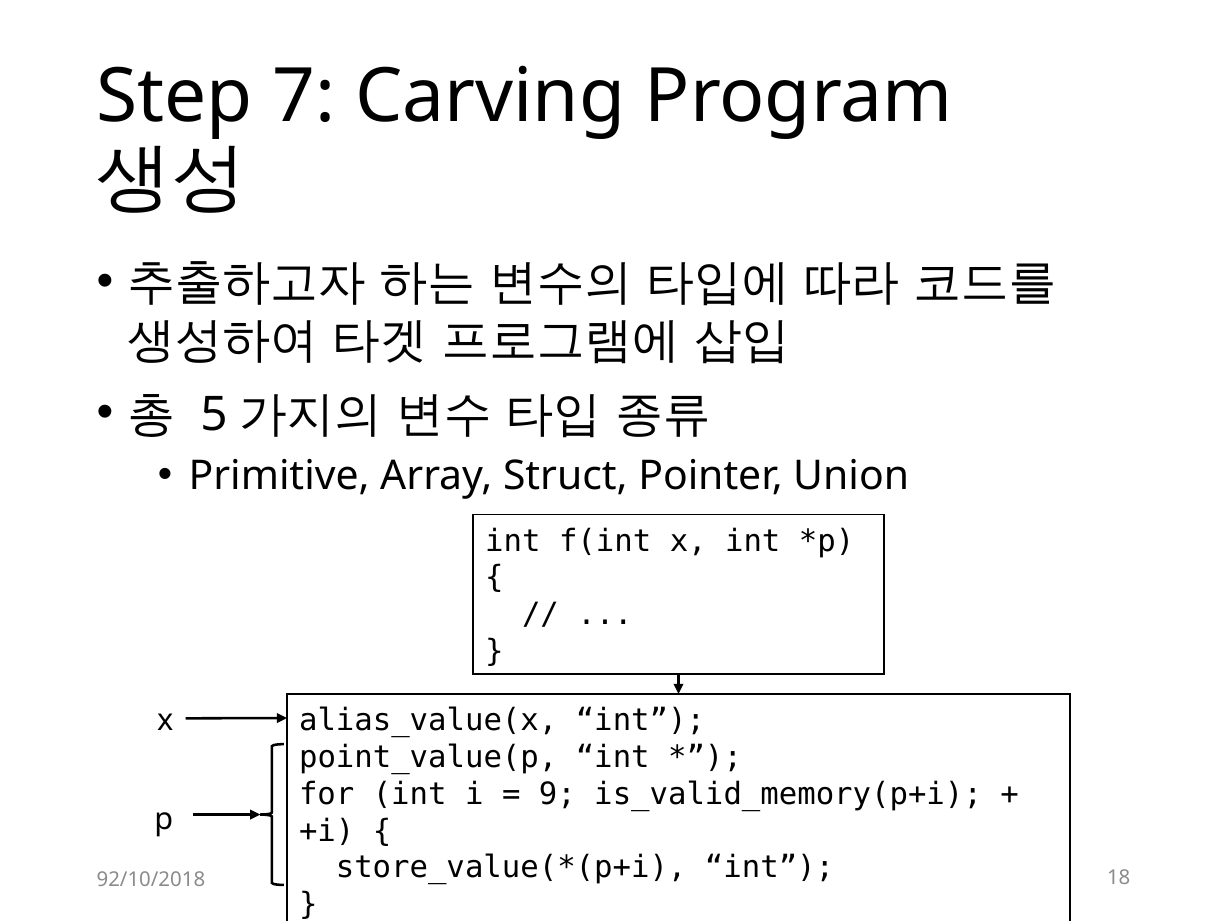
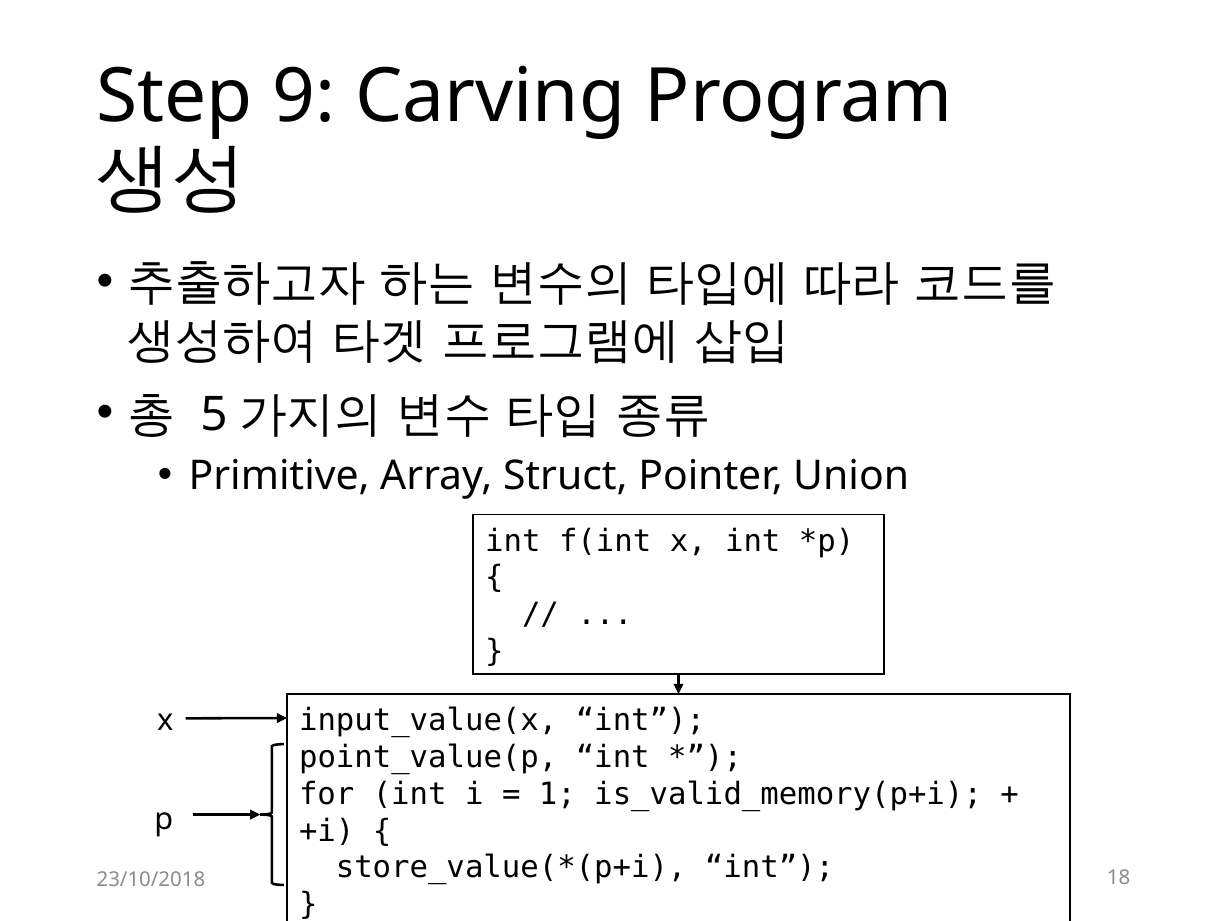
7: 7 -> 9
alias_value(x: alias_value(x -> input_value(x
9: 9 -> 1
92/10/2018: 92/10/2018 -> 23/10/2018
